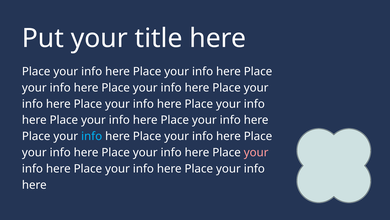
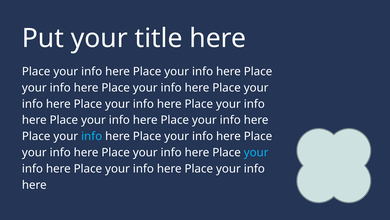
your at (256, 152) colour: pink -> light blue
